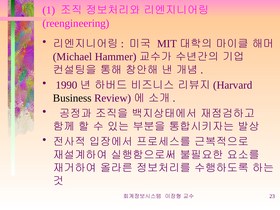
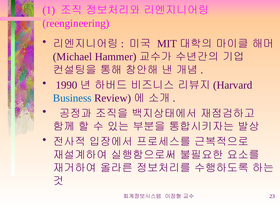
Business colour: black -> blue
